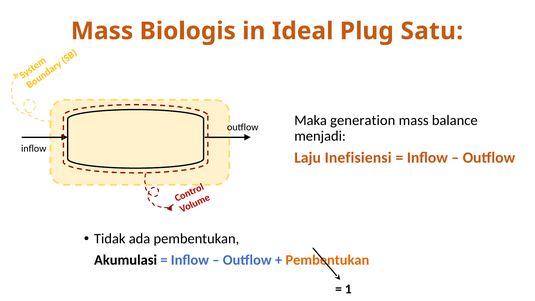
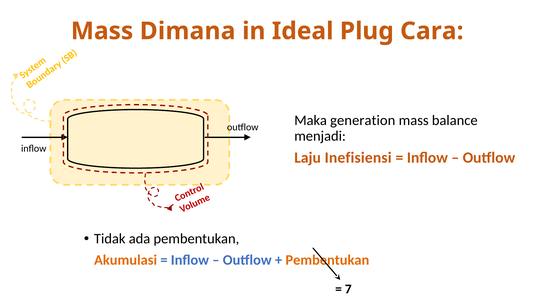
Biologis: Biologis -> Dimana
Satu: Satu -> Cara
Akumulasi colour: black -> orange
1: 1 -> 7
